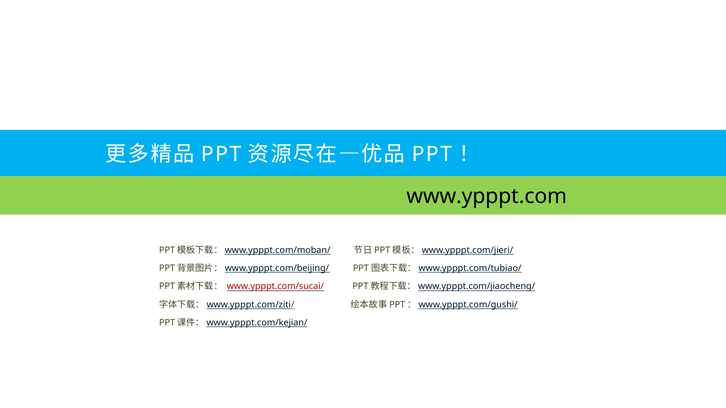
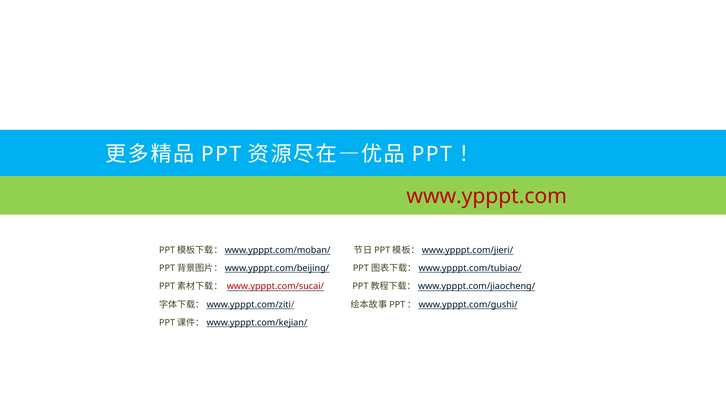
www.ypppt.com colour: black -> red
